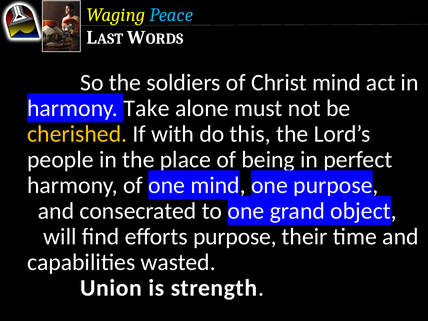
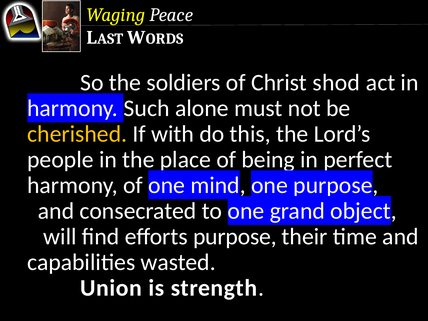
Peace colour: light blue -> white
Christ mind: mind -> shod
Take: Take -> Such
